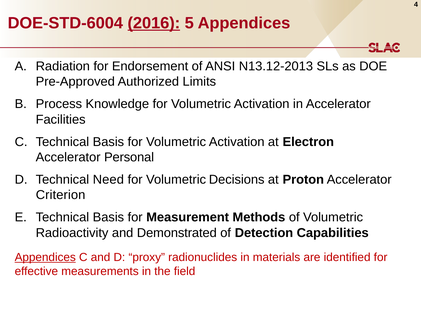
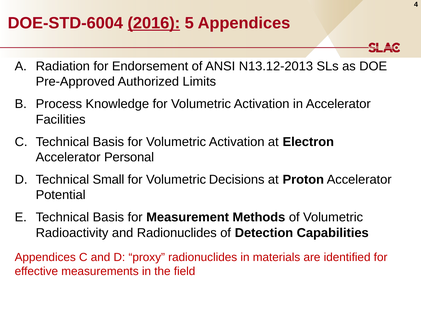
Need: Need -> Small
Criterion: Criterion -> Potential
and Demonstrated: Demonstrated -> Radionuclides
Appendices at (45, 258) underline: present -> none
